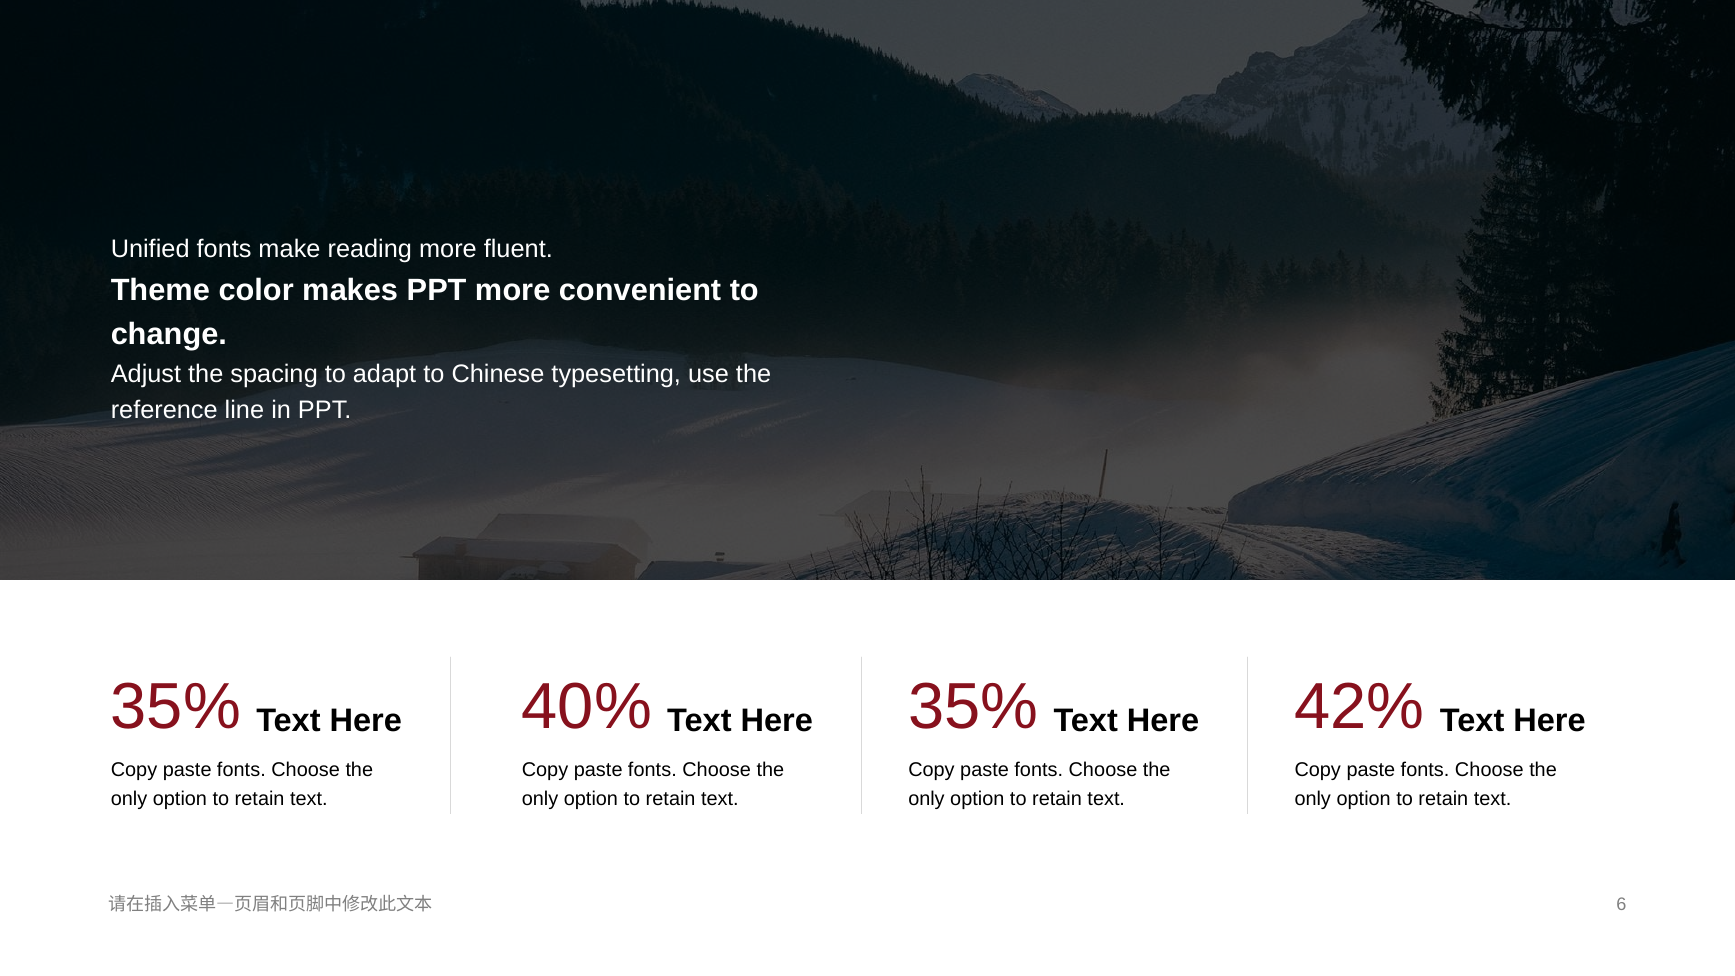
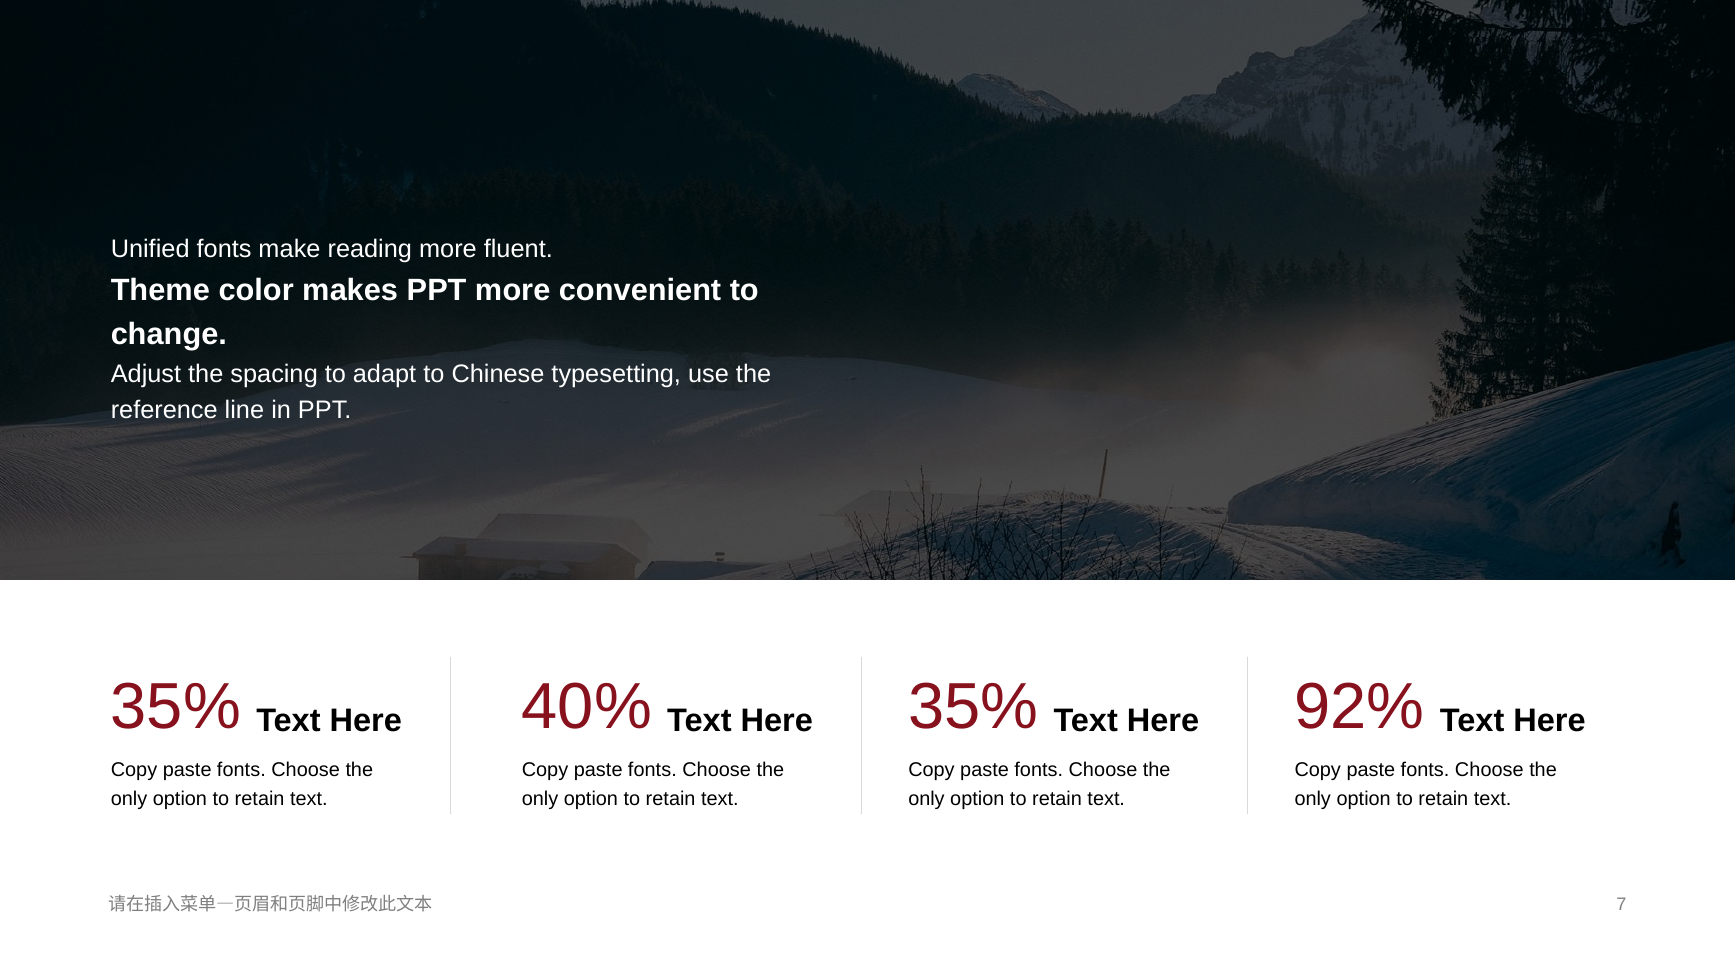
42%: 42% -> 92%
6: 6 -> 7
